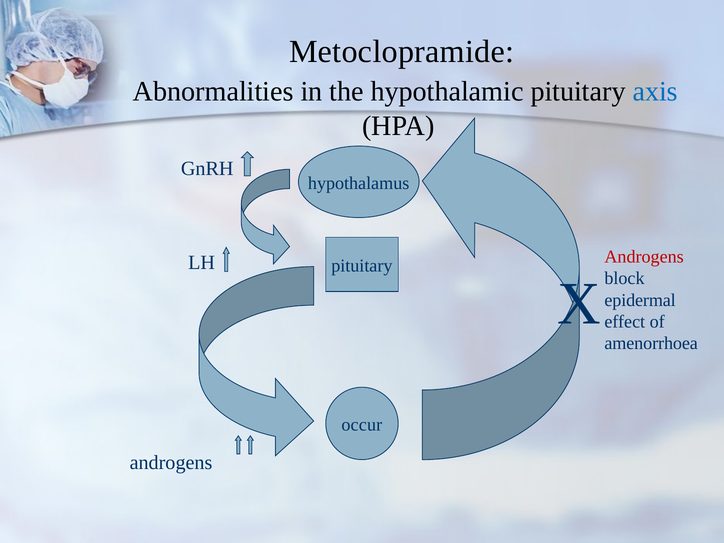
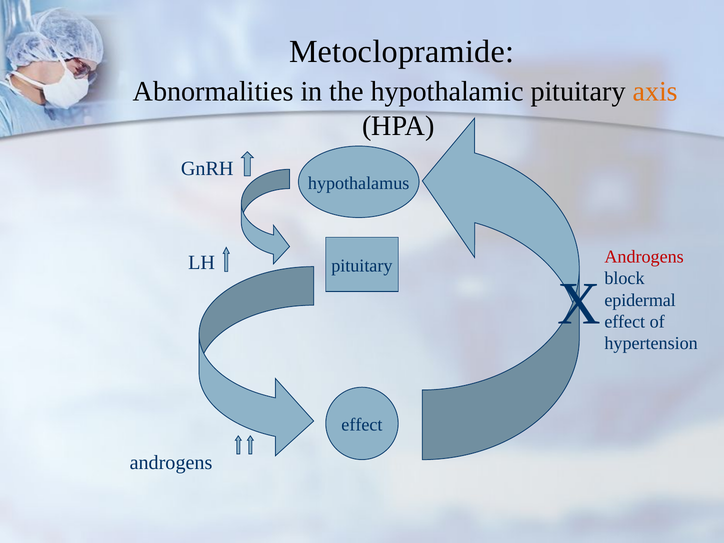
axis colour: blue -> orange
amenorrhoea: amenorrhoea -> hypertension
occur at (362, 425): occur -> effect
